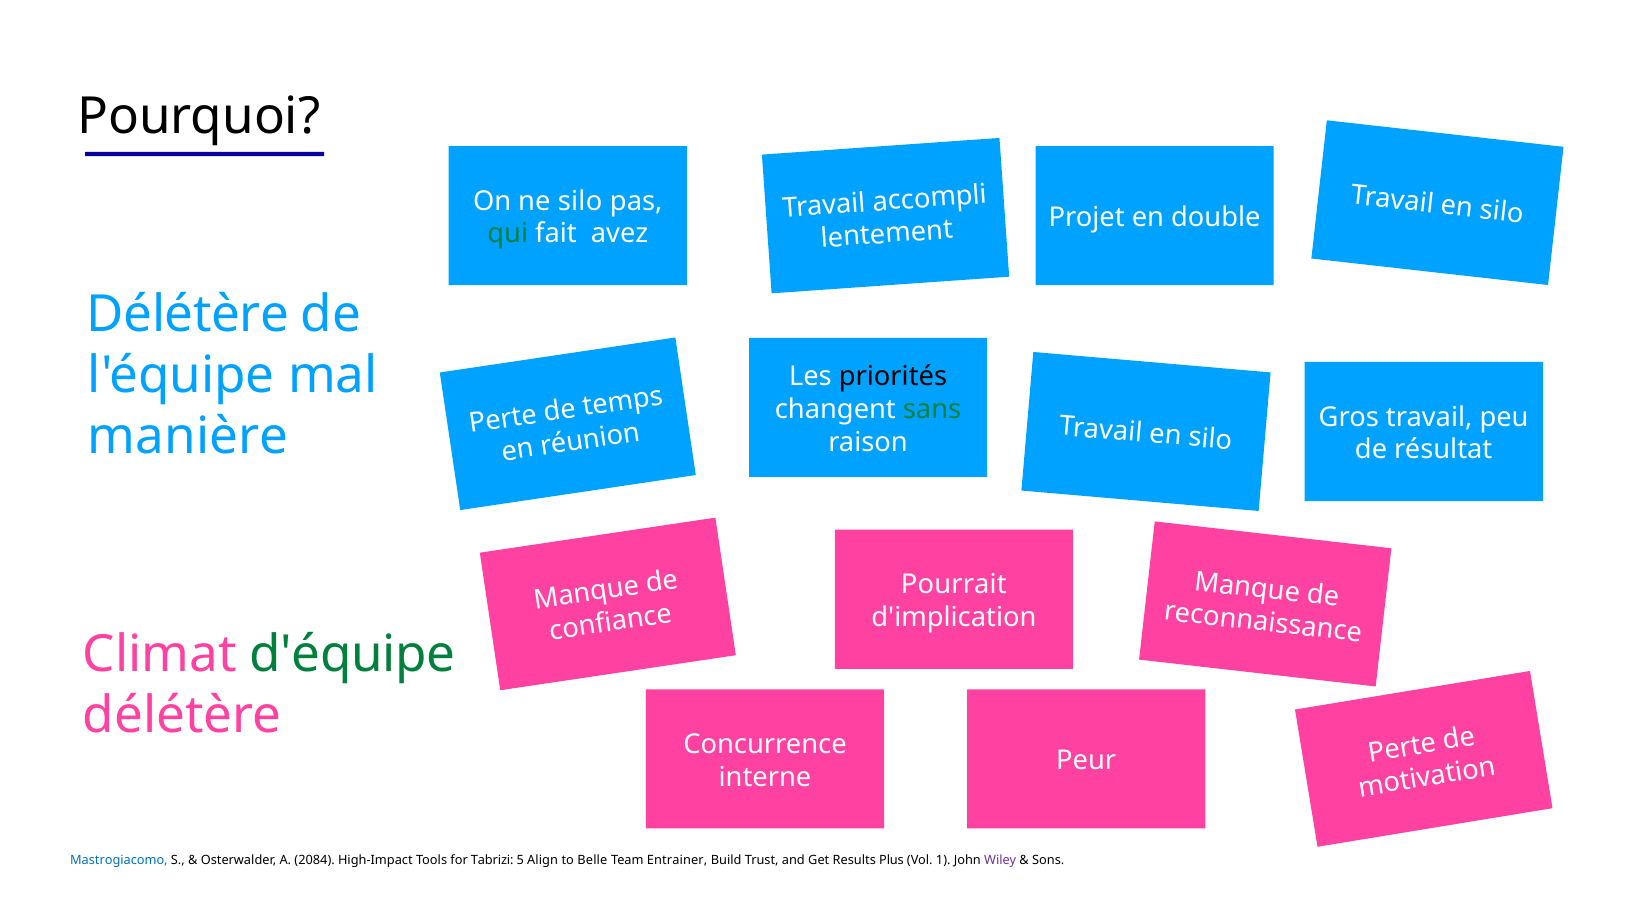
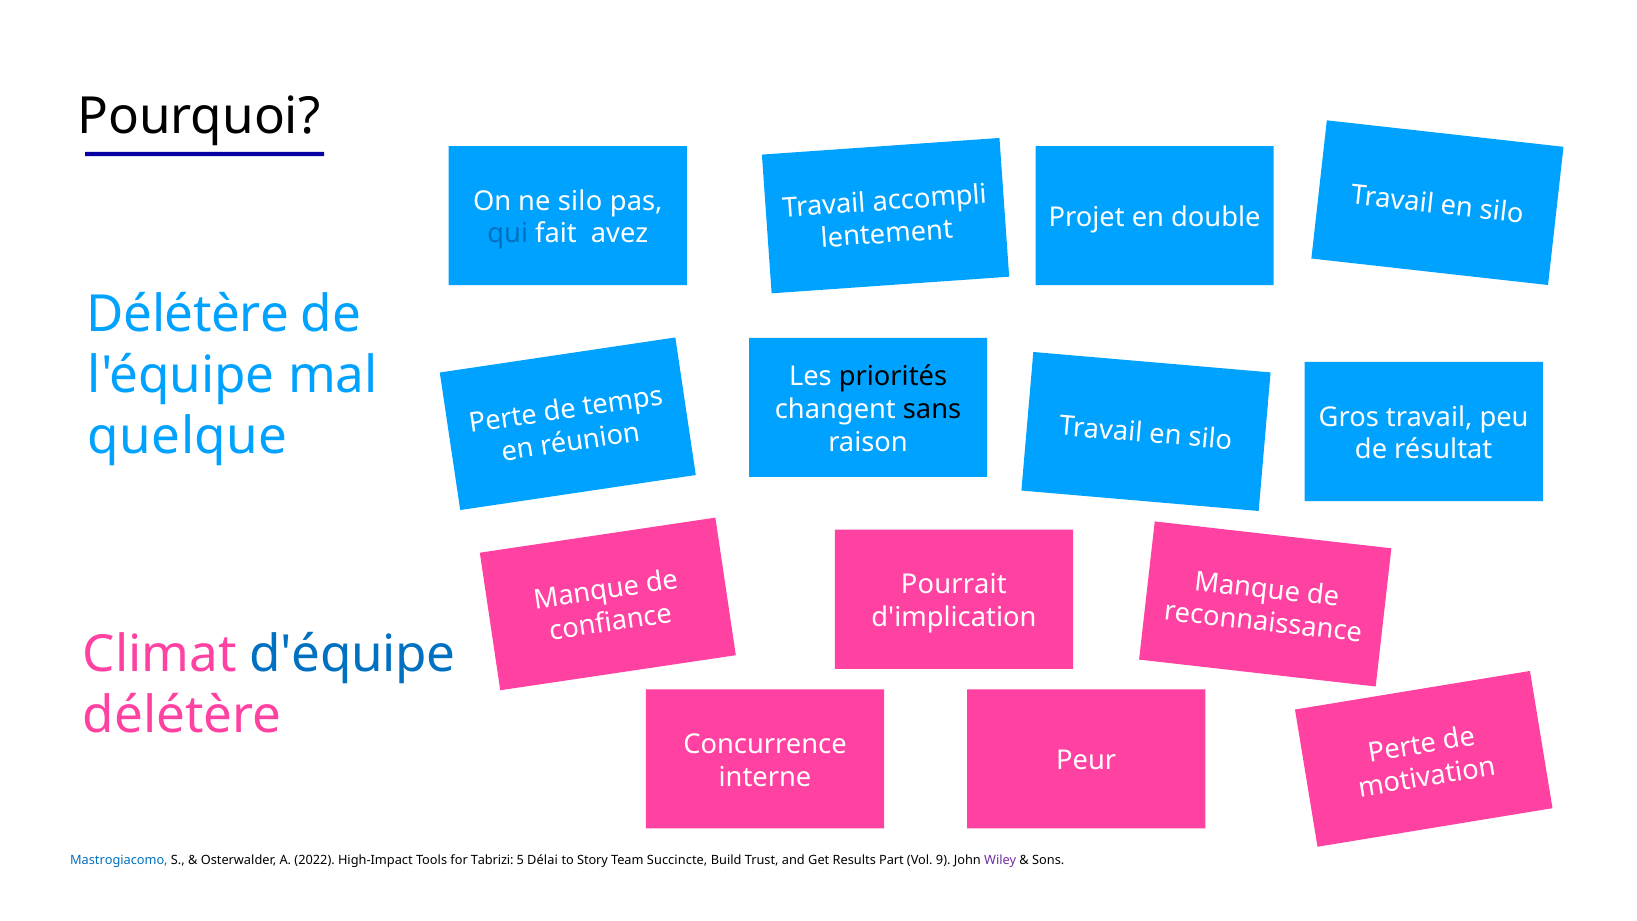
qui colour: green -> blue
sans colour: green -> black
manière: manière -> quelque
d'équipe colour: green -> blue
2084: 2084 -> 2022
Align: Align -> Délai
Belle: Belle -> Story
Entrainer: Entrainer -> Succincte
Plus: Plus -> Part
1: 1 -> 9
